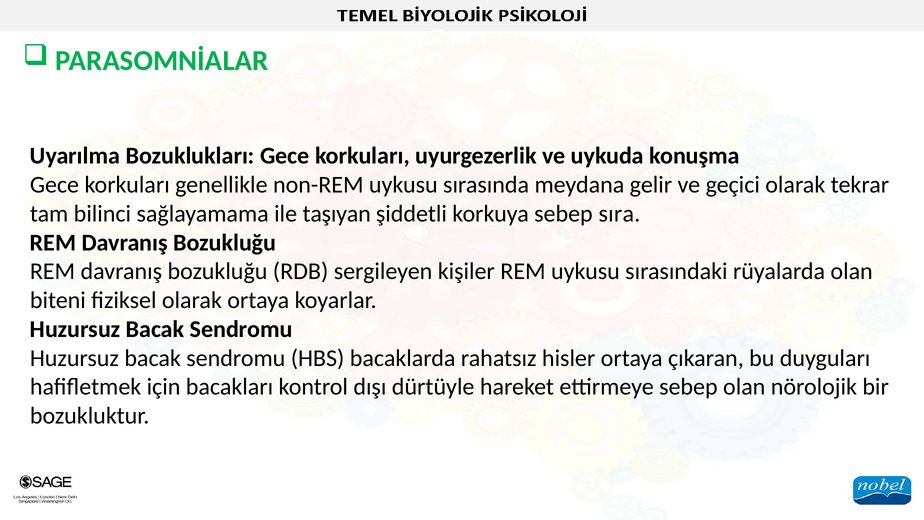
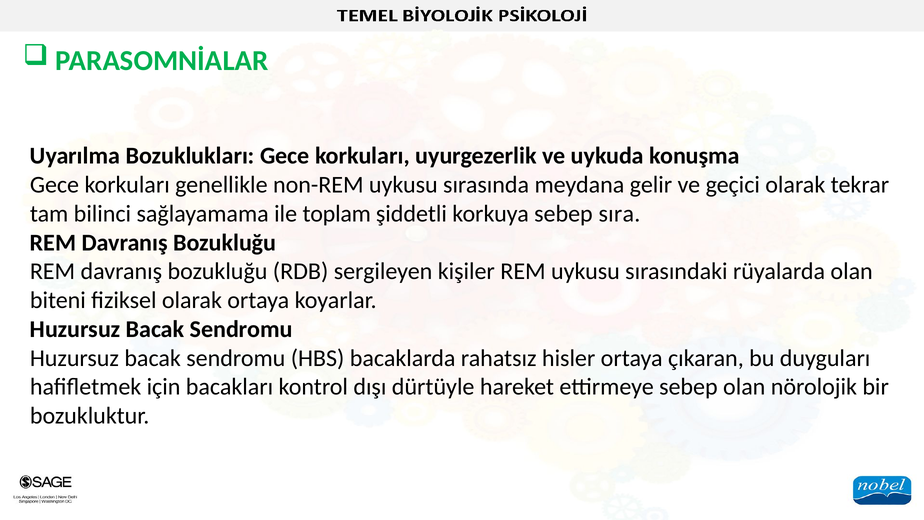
taşıyan: taşıyan -> toplam
